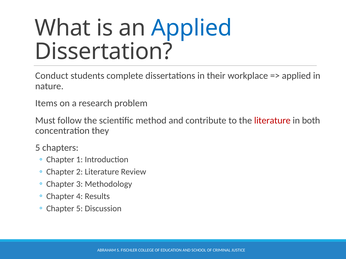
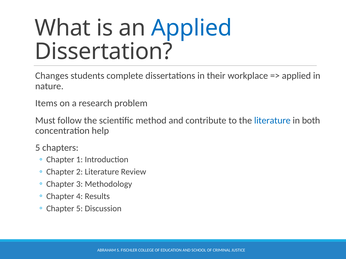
Conduct: Conduct -> Changes
literature at (272, 121) colour: red -> blue
they: they -> help
